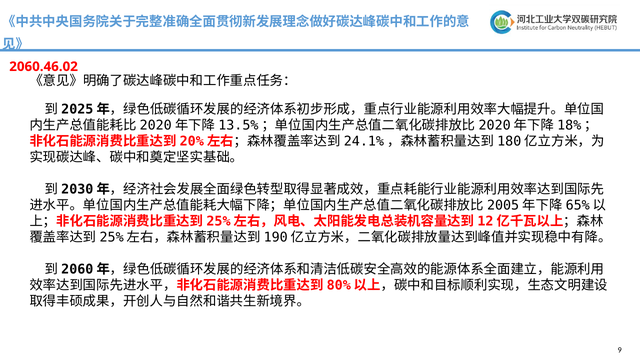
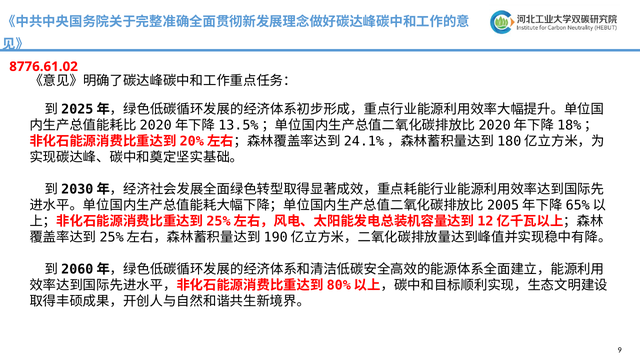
2060.46.02: 2060.46.02 -> 8776.61.02
